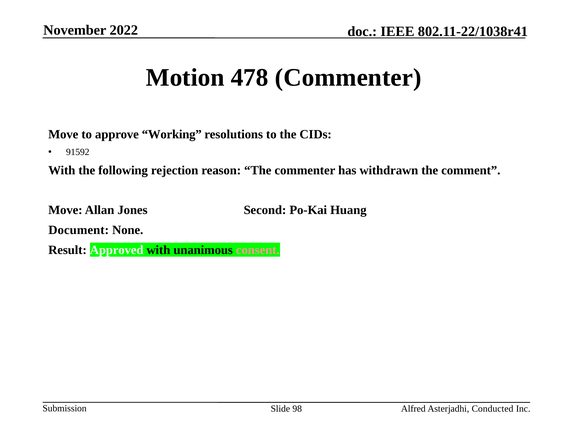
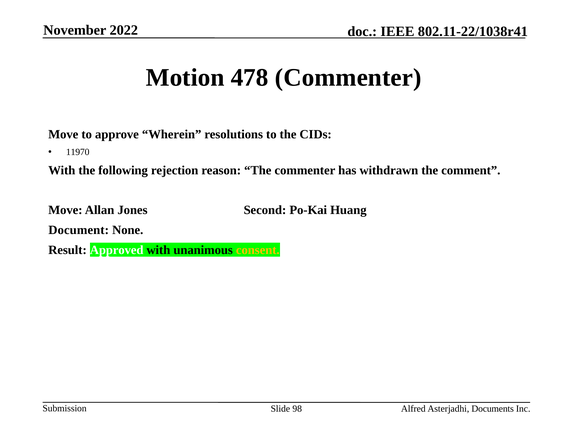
Working: Working -> Wherein
91592: 91592 -> 11970
consent colour: pink -> yellow
Conducted: Conducted -> Documents
